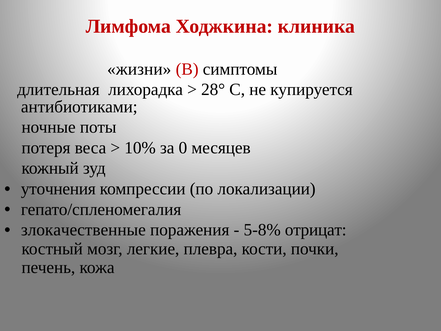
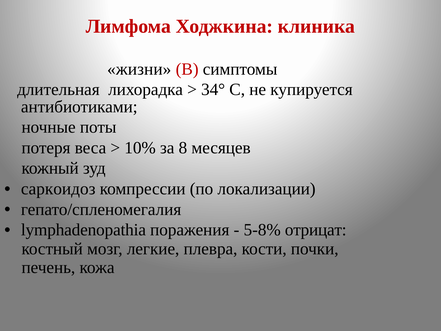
28°: 28° -> 34°
0: 0 -> 8
уточнения: уточнения -> саркоидоз
злокачественные: злокачественные -> lymphadenopathia
